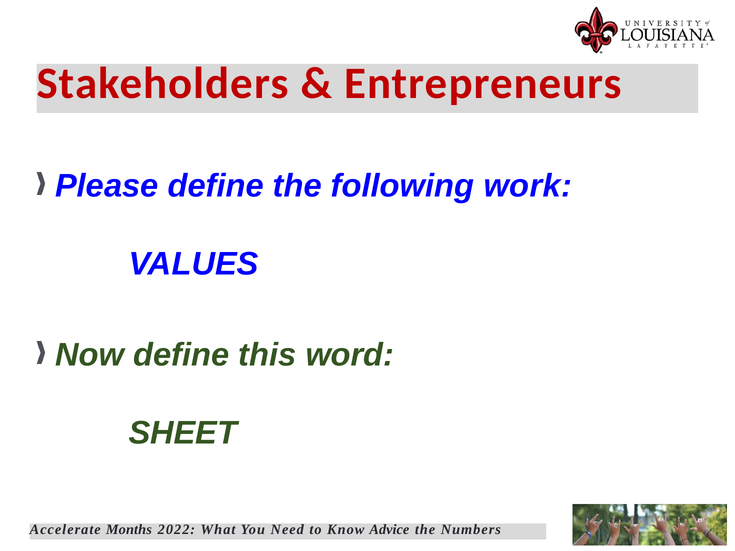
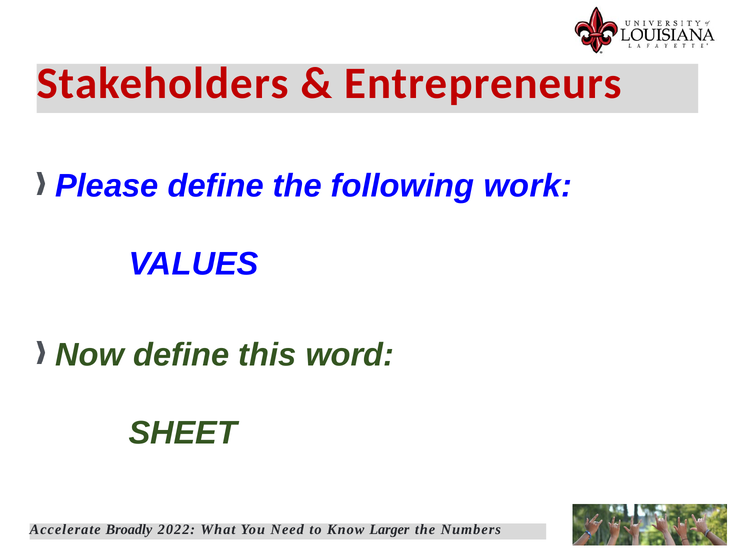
Months: Months -> Broadly
Advice: Advice -> Larger
